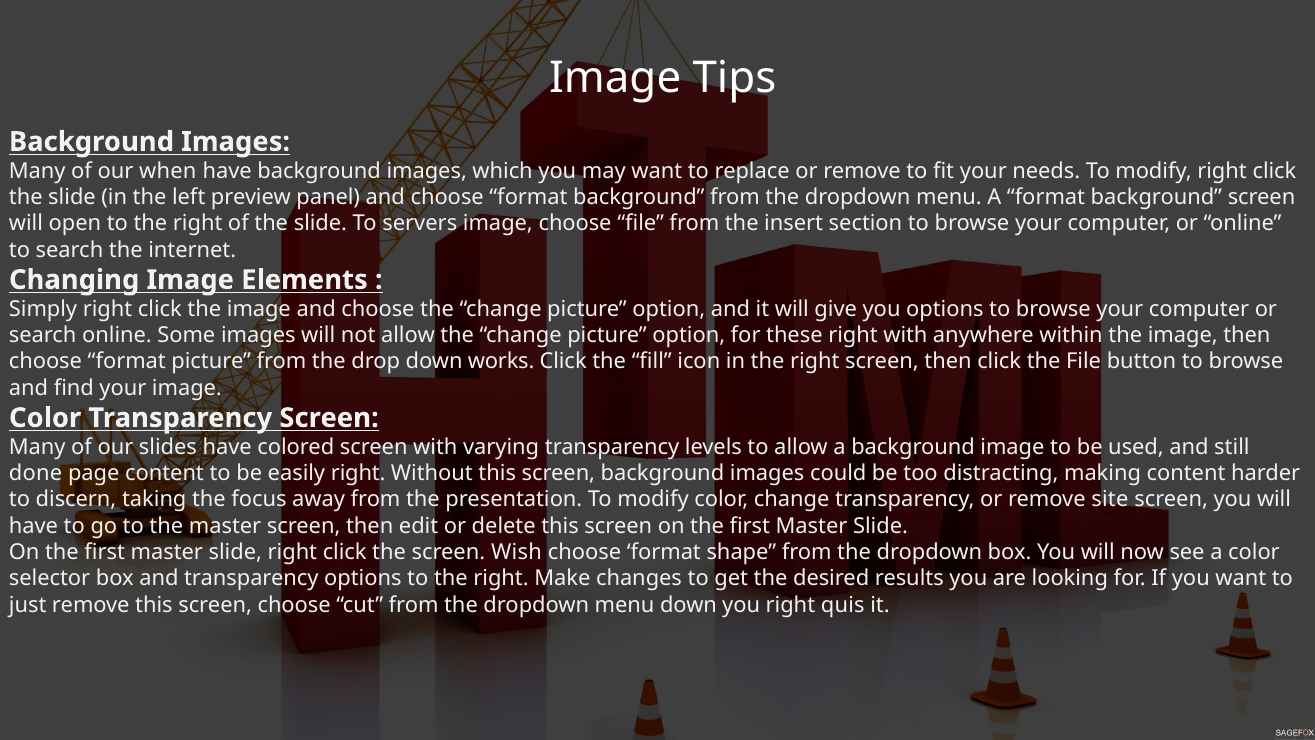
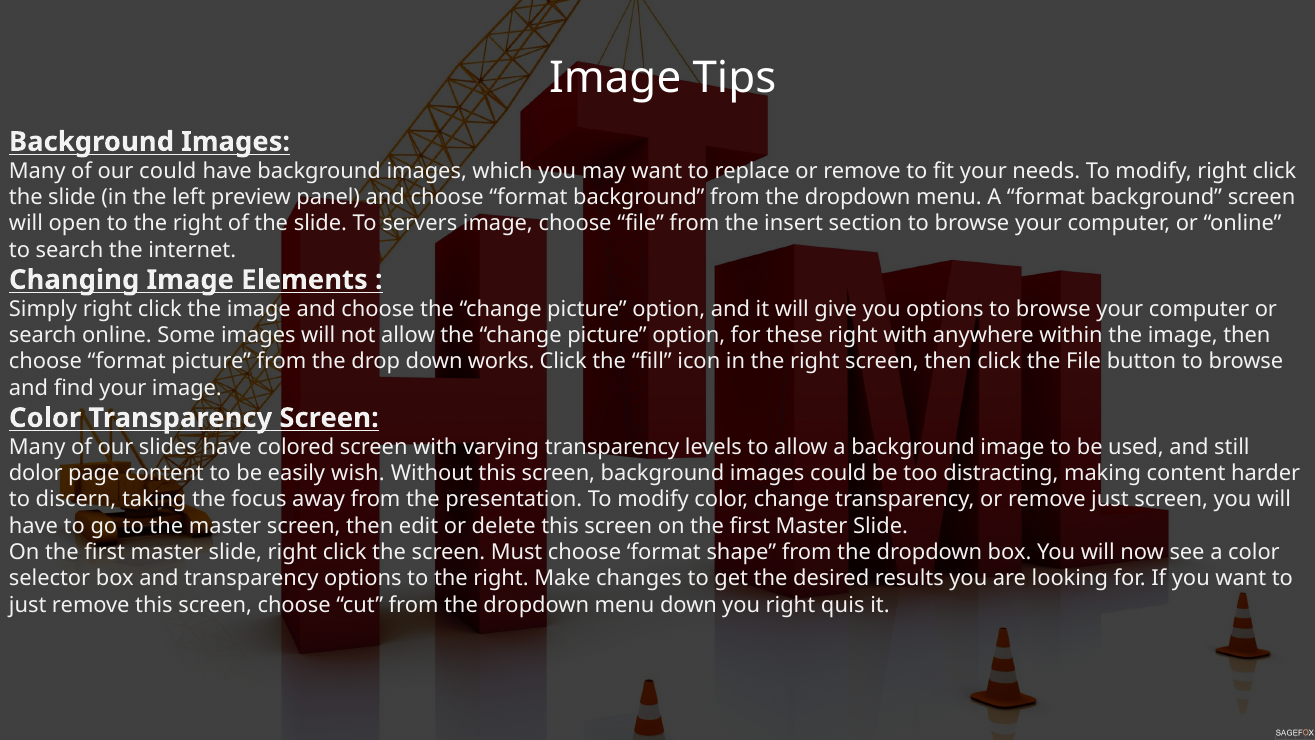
our when: when -> could
done: done -> dolor
easily right: right -> wish
remove site: site -> just
Wish: Wish -> Must
